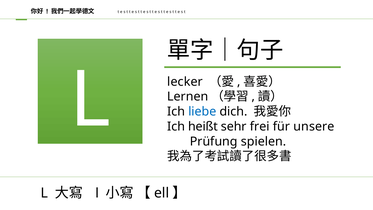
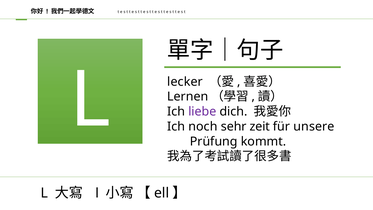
liebe colour: blue -> purple
heißt: heißt -> noch
frei: frei -> zeit
spielen: spielen -> kommt
